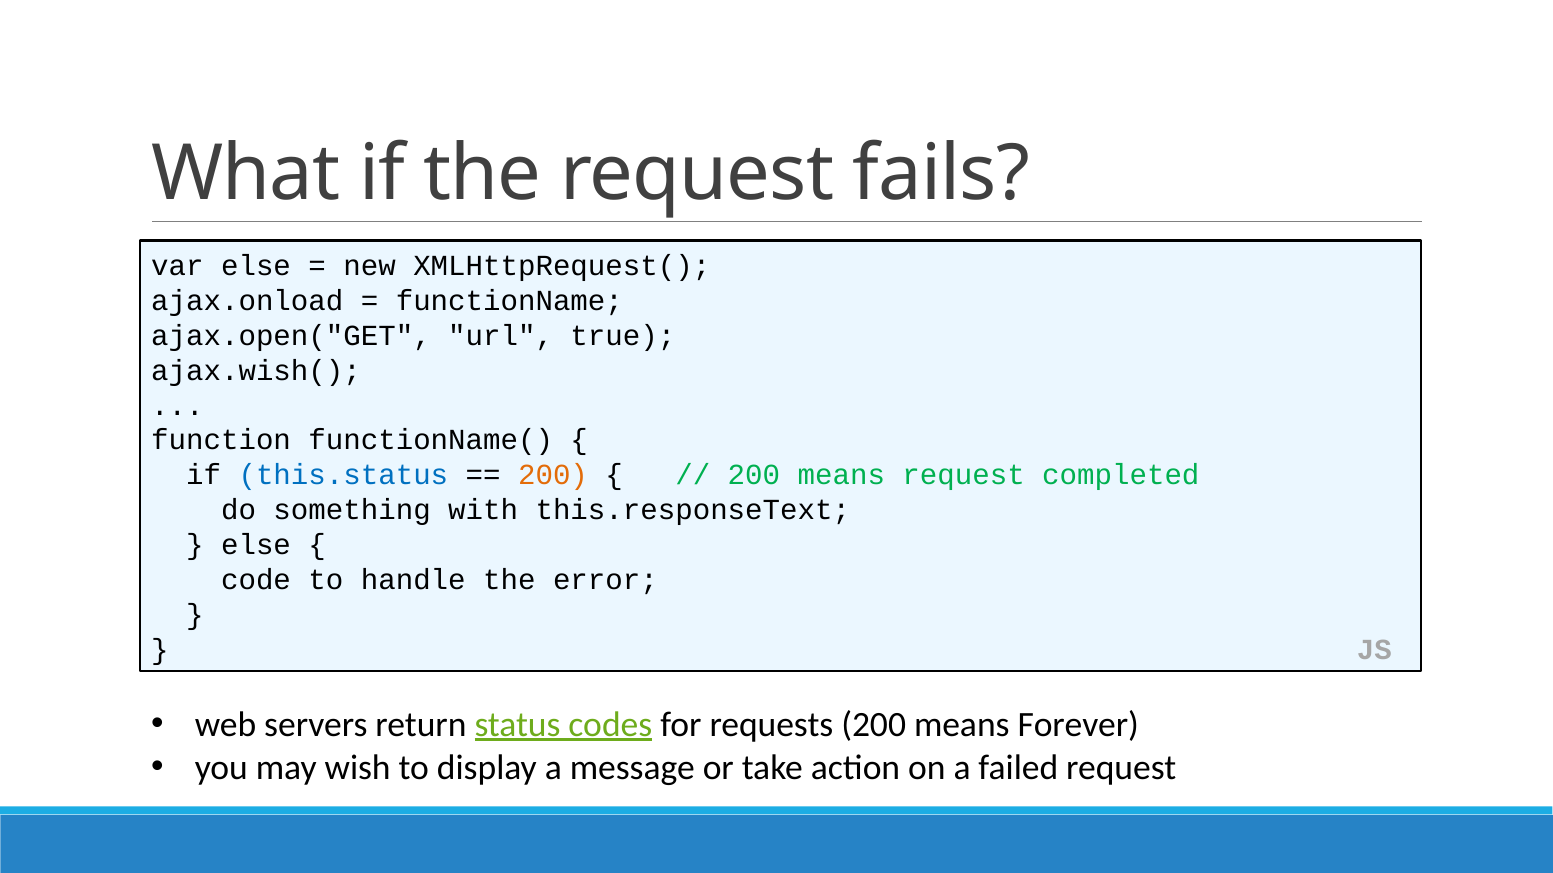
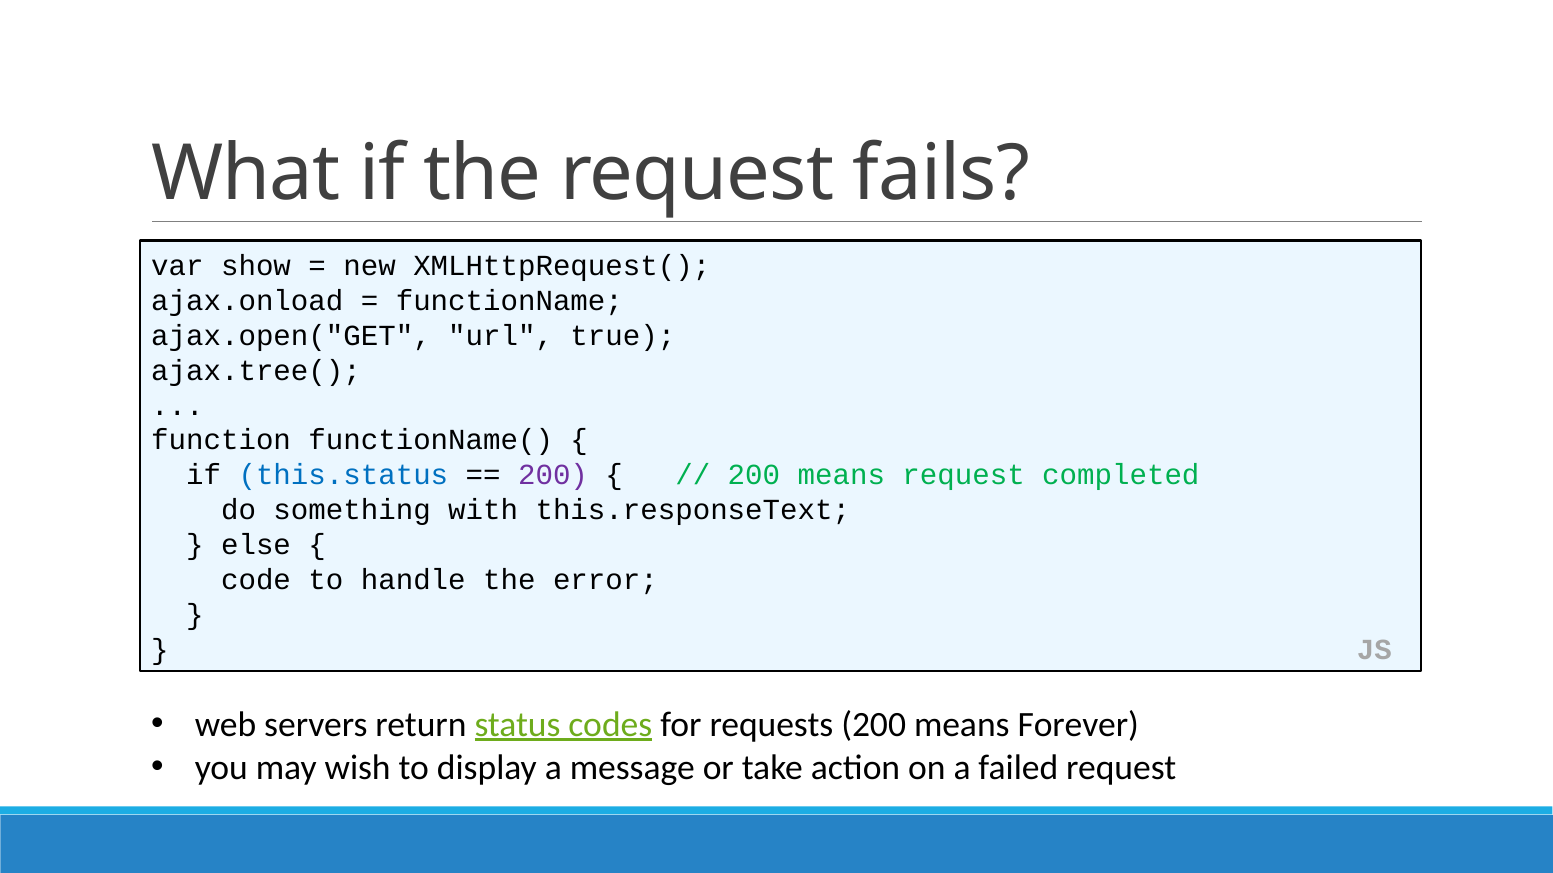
var else: else -> show
ajax.wish(: ajax.wish( -> ajax.tree(
200 at (553, 476) colour: orange -> purple
